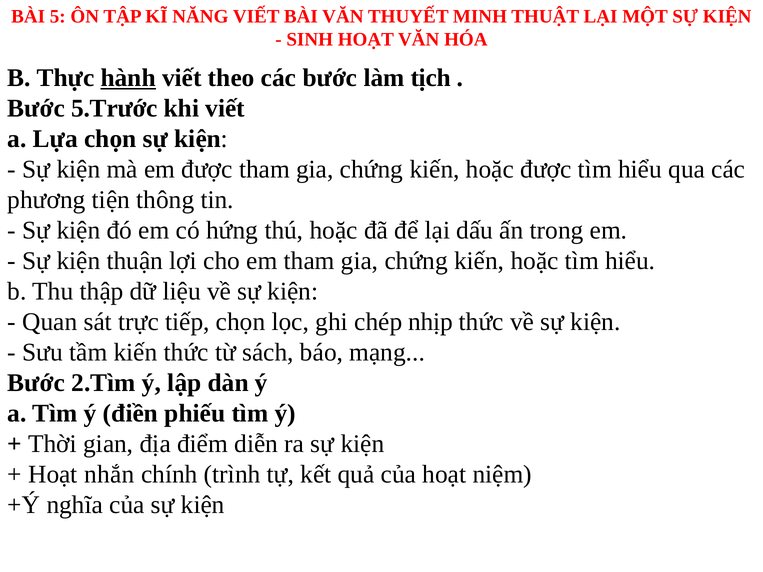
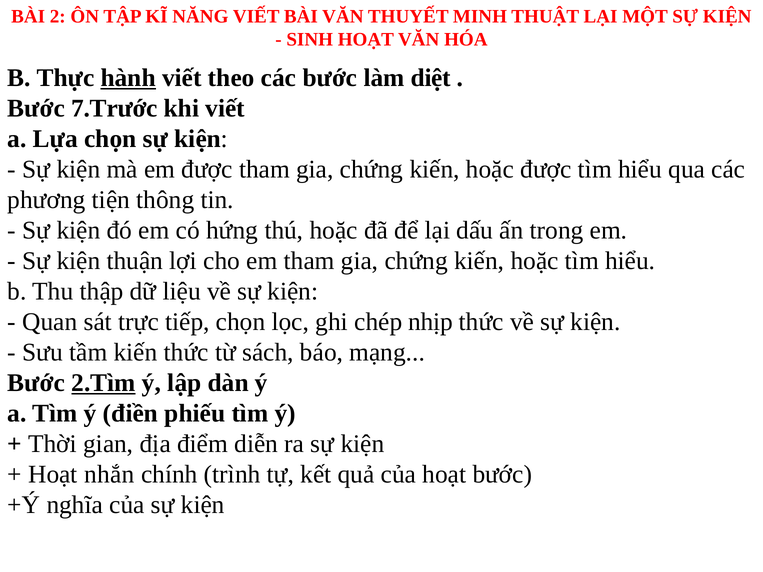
5: 5 -> 2
tịch: tịch -> diệt
5.Trước: 5.Trước -> 7.Trước
2.Tìm underline: none -> present
hoạt niệm: niệm -> bước
